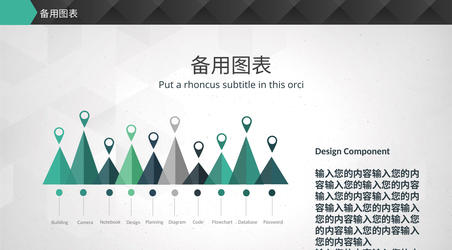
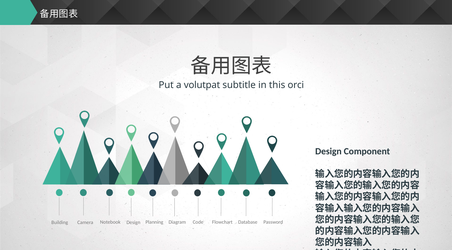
rhoncus: rhoncus -> volutpat
